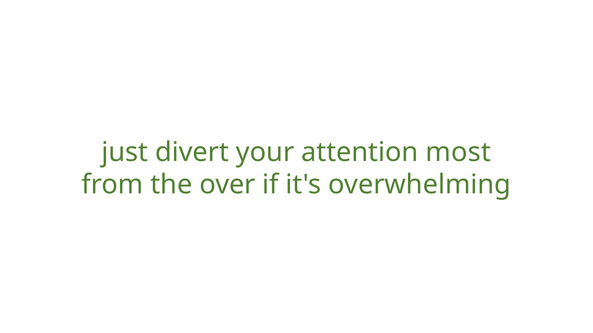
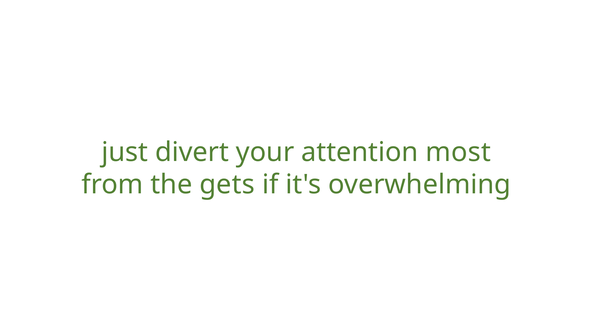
over: over -> gets
